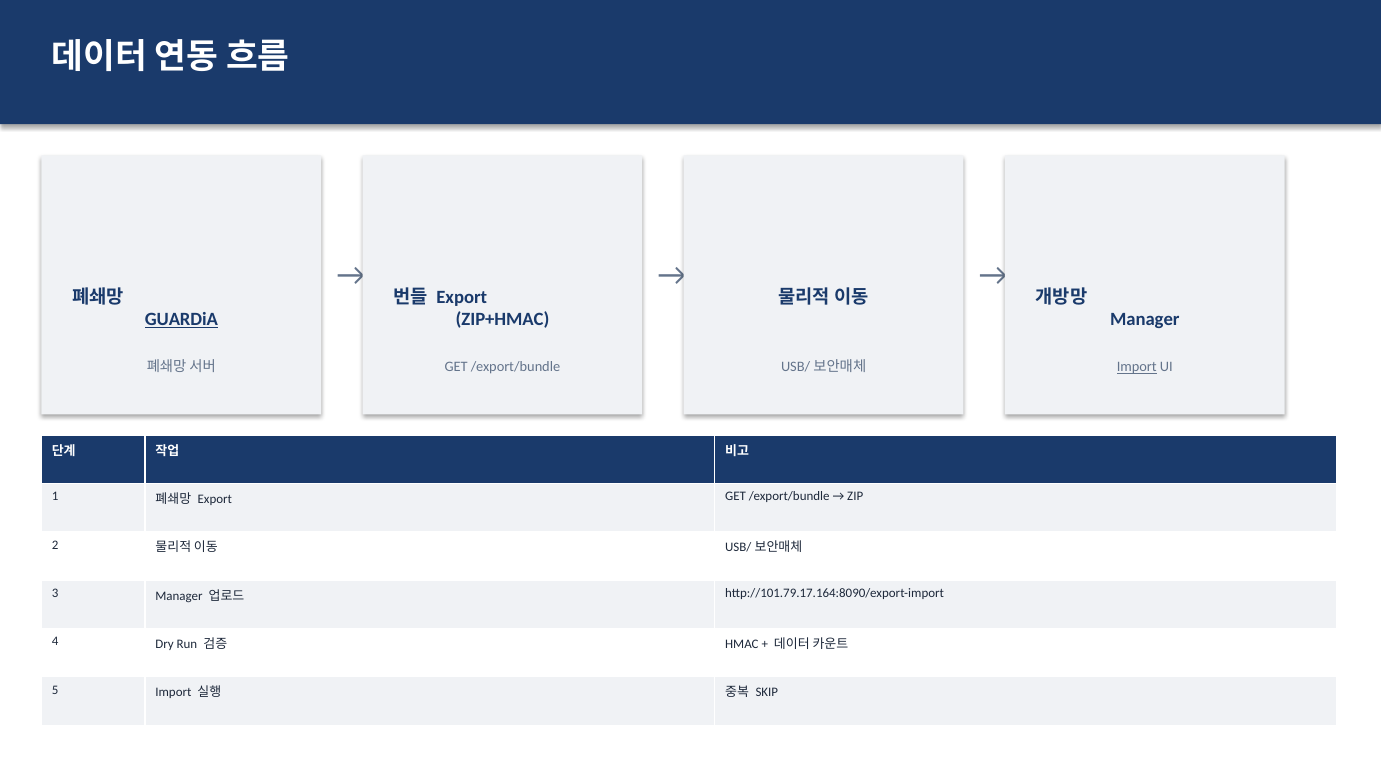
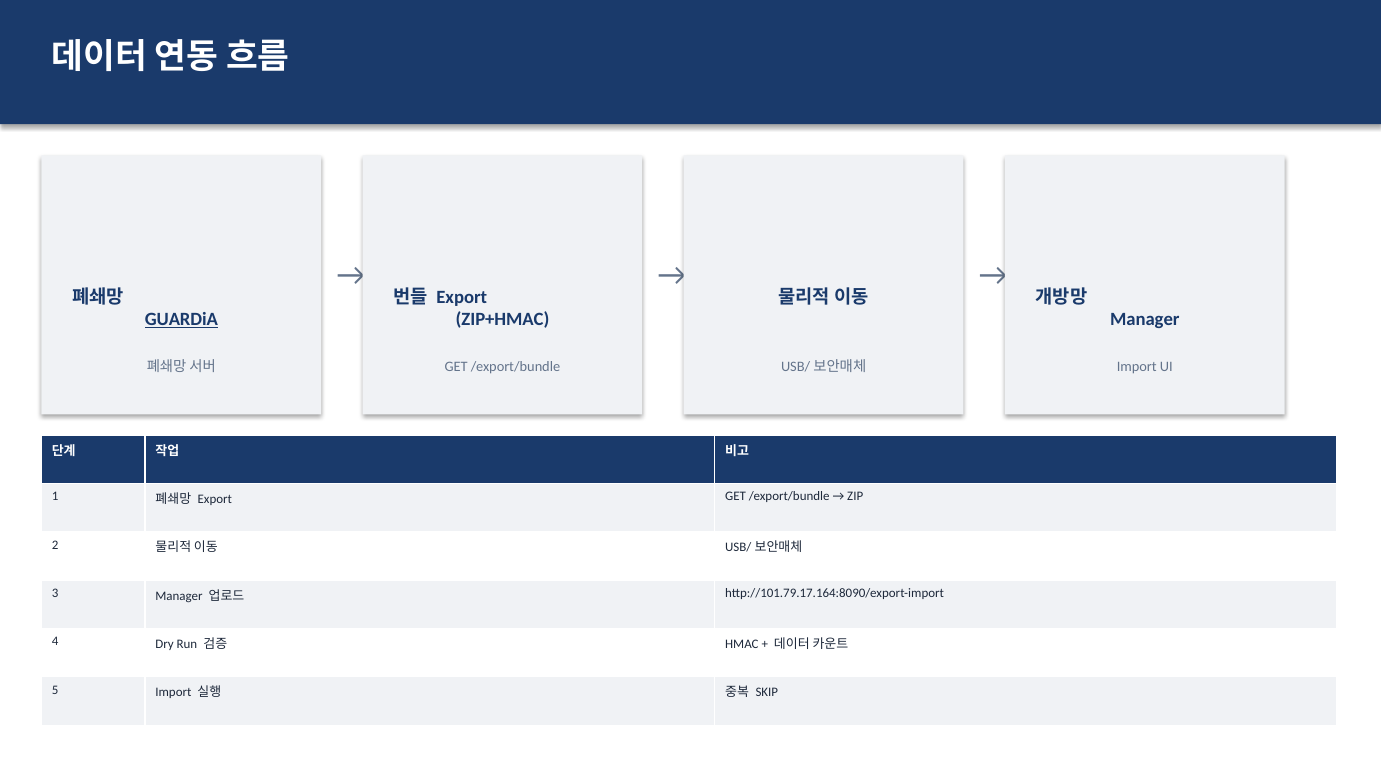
Import at (1137, 367) underline: present -> none
